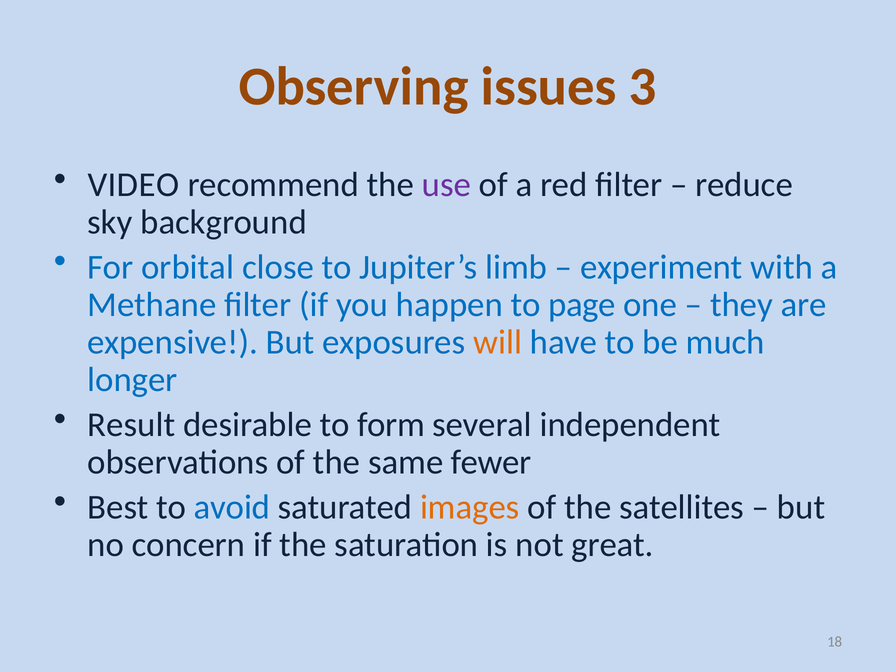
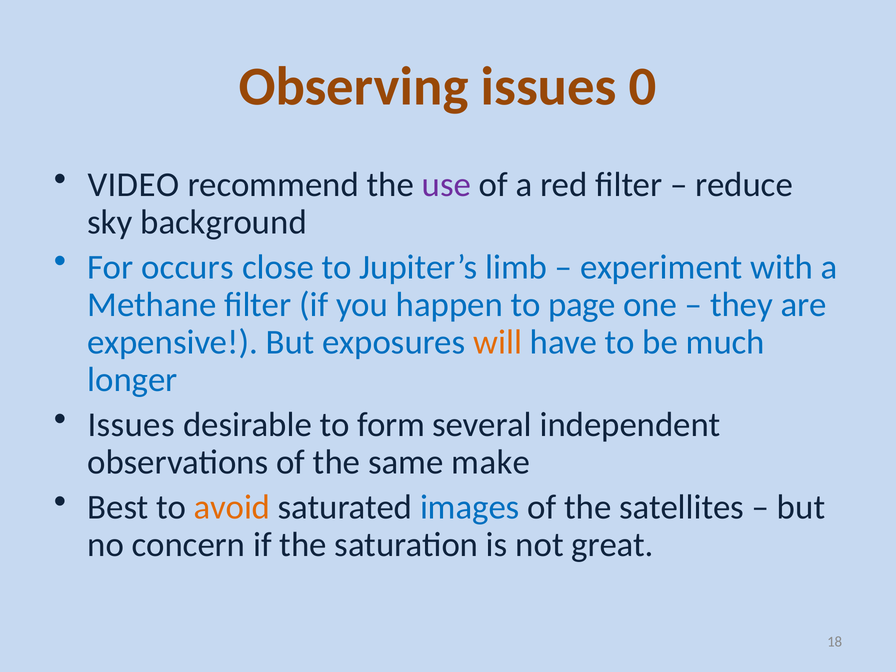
3: 3 -> 0
orbital: orbital -> occurs
Result at (131, 425): Result -> Issues
fewer: fewer -> make
avoid colour: blue -> orange
images colour: orange -> blue
